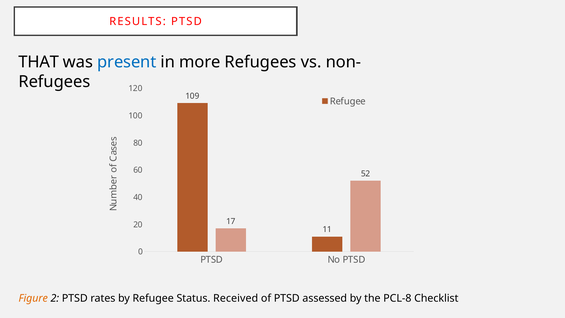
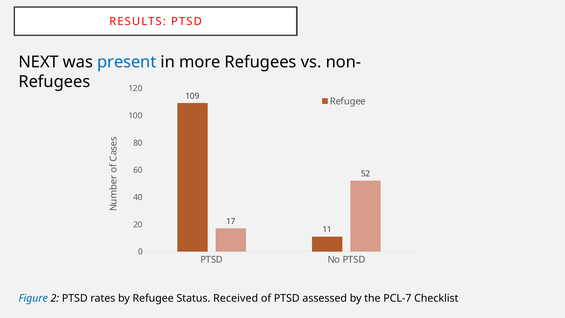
THAT: THAT -> NEXT
Figure colour: orange -> blue
PCL-8: PCL-8 -> PCL-7
